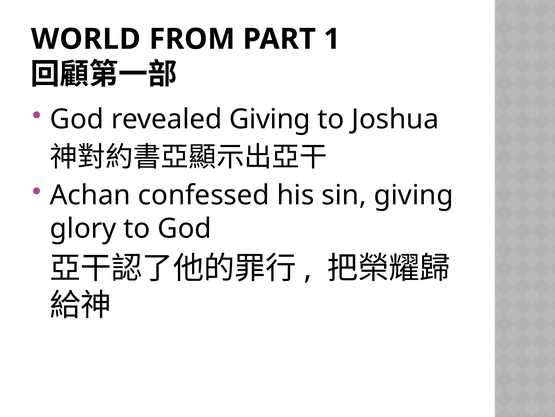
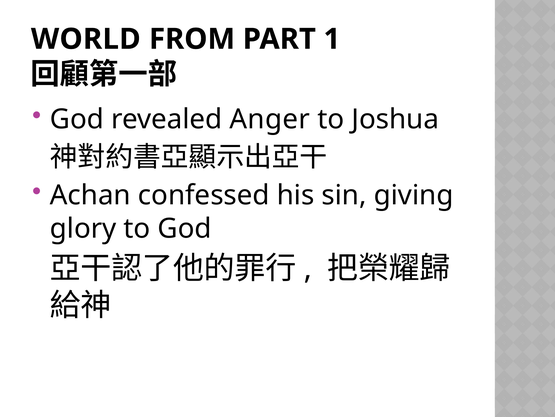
revealed Giving: Giving -> Anger
